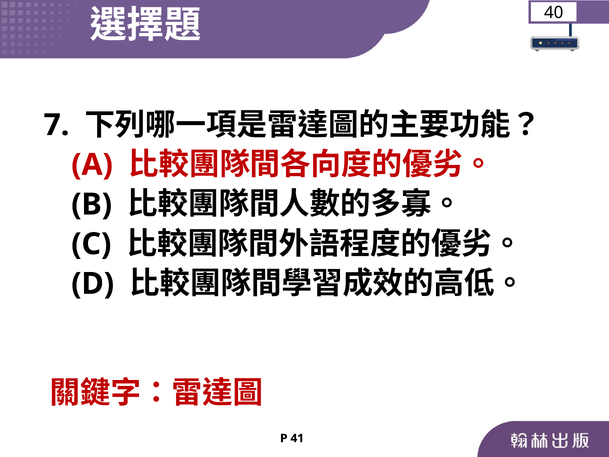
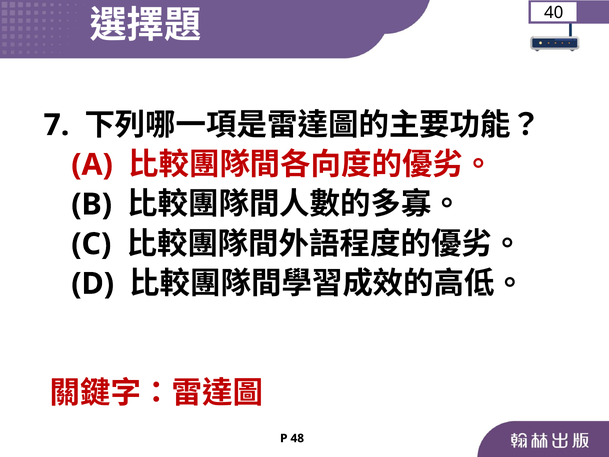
41: 41 -> 48
